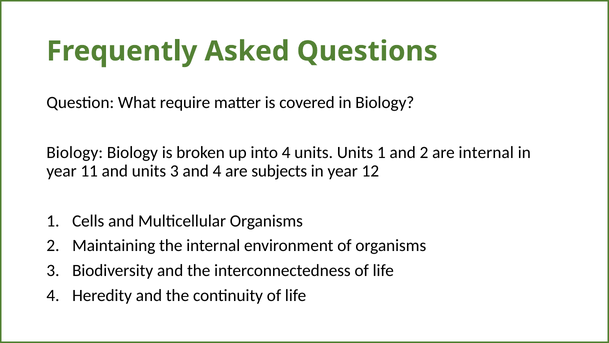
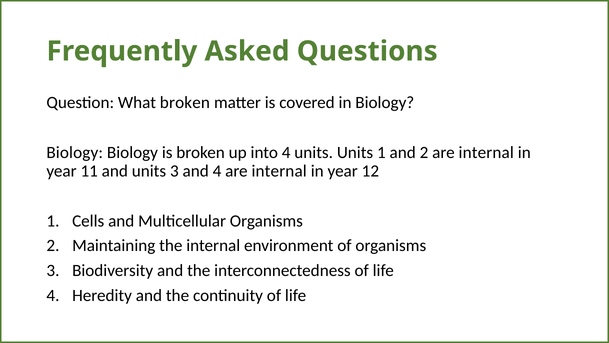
What require: require -> broken
4 are subjects: subjects -> internal
